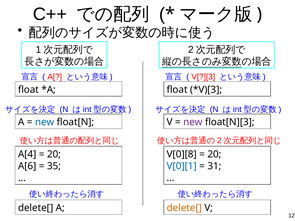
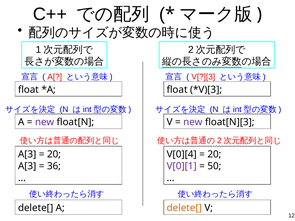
new at (45, 122) colour: blue -> purple
A[4 at (27, 154): A[4 -> A[3
V[0][8: V[0][8 -> V[0][4
A[6 at (27, 166): A[6 -> A[3
35: 35 -> 36
V[0][1 colour: blue -> purple
31: 31 -> 50
